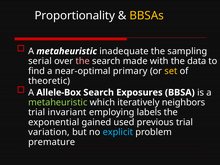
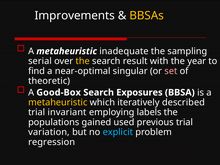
Proportionality: Proportionality -> Improvements
the at (83, 61) colour: pink -> yellow
made: made -> result
data: data -> year
primary: primary -> singular
set colour: yellow -> pink
Allele-Box: Allele-Box -> Good-Box
metaheuristic at (58, 102) colour: light green -> yellow
neighbors: neighbors -> described
exponential: exponential -> populations
premature: premature -> regression
